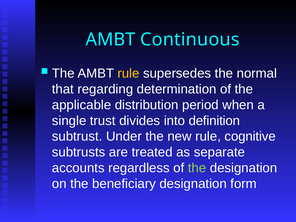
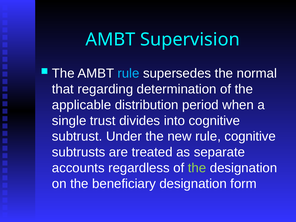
Continuous: Continuous -> Supervision
rule at (128, 73) colour: yellow -> light blue
into definition: definition -> cognitive
